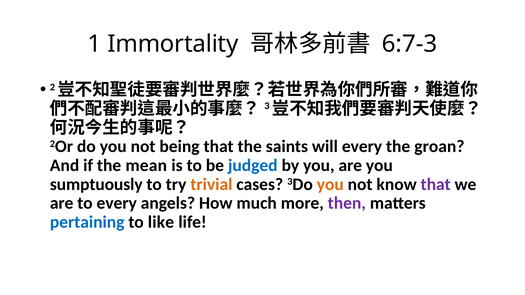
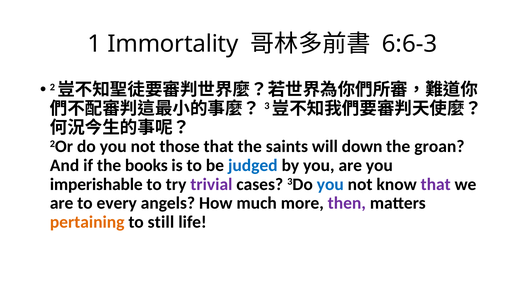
6:7-3: 6:7-3 -> 6:6-3
being: being -> those
will every: every -> down
mean: mean -> books
sumptuously: sumptuously -> imperishable
trivial colour: orange -> purple
you at (330, 184) colour: orange -> blue
pertaining colour: blue -> orange
like: like -> still
